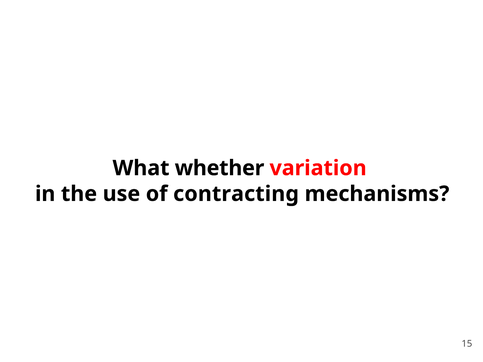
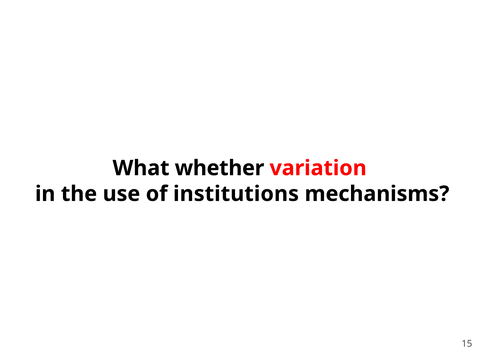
contracting: contracting -> institutions
